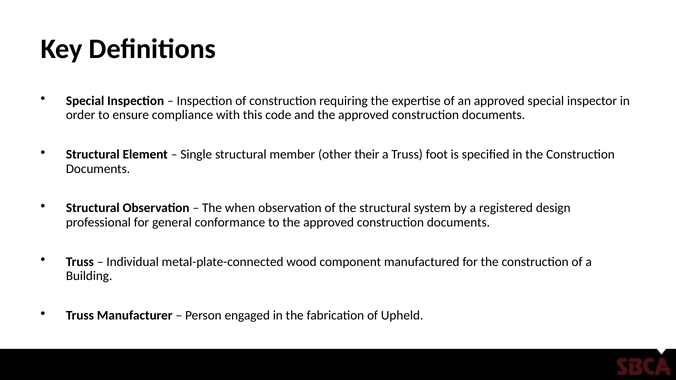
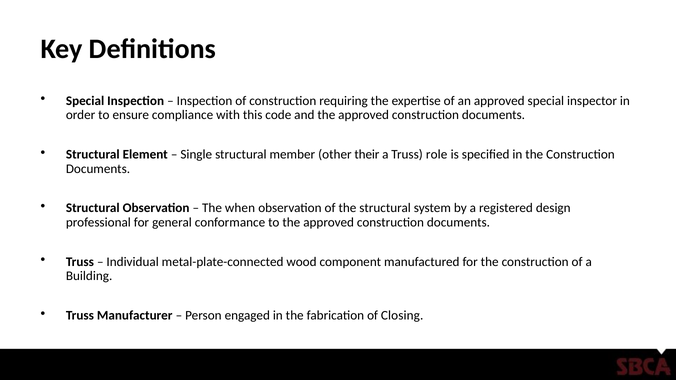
foot: foot -> role
Upheld: Upheld -> Closing
